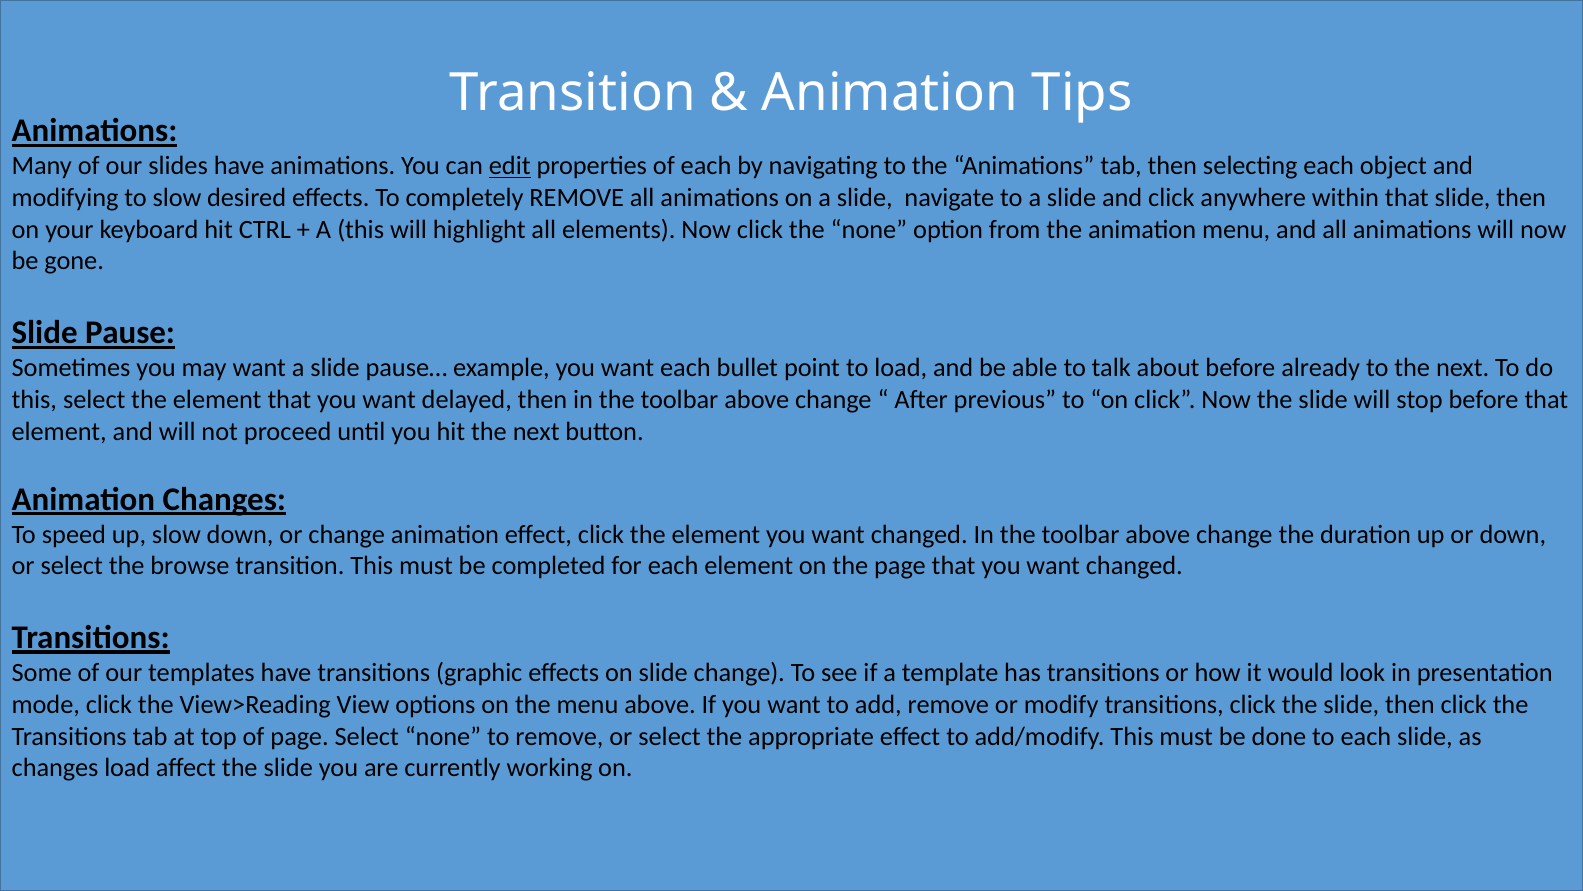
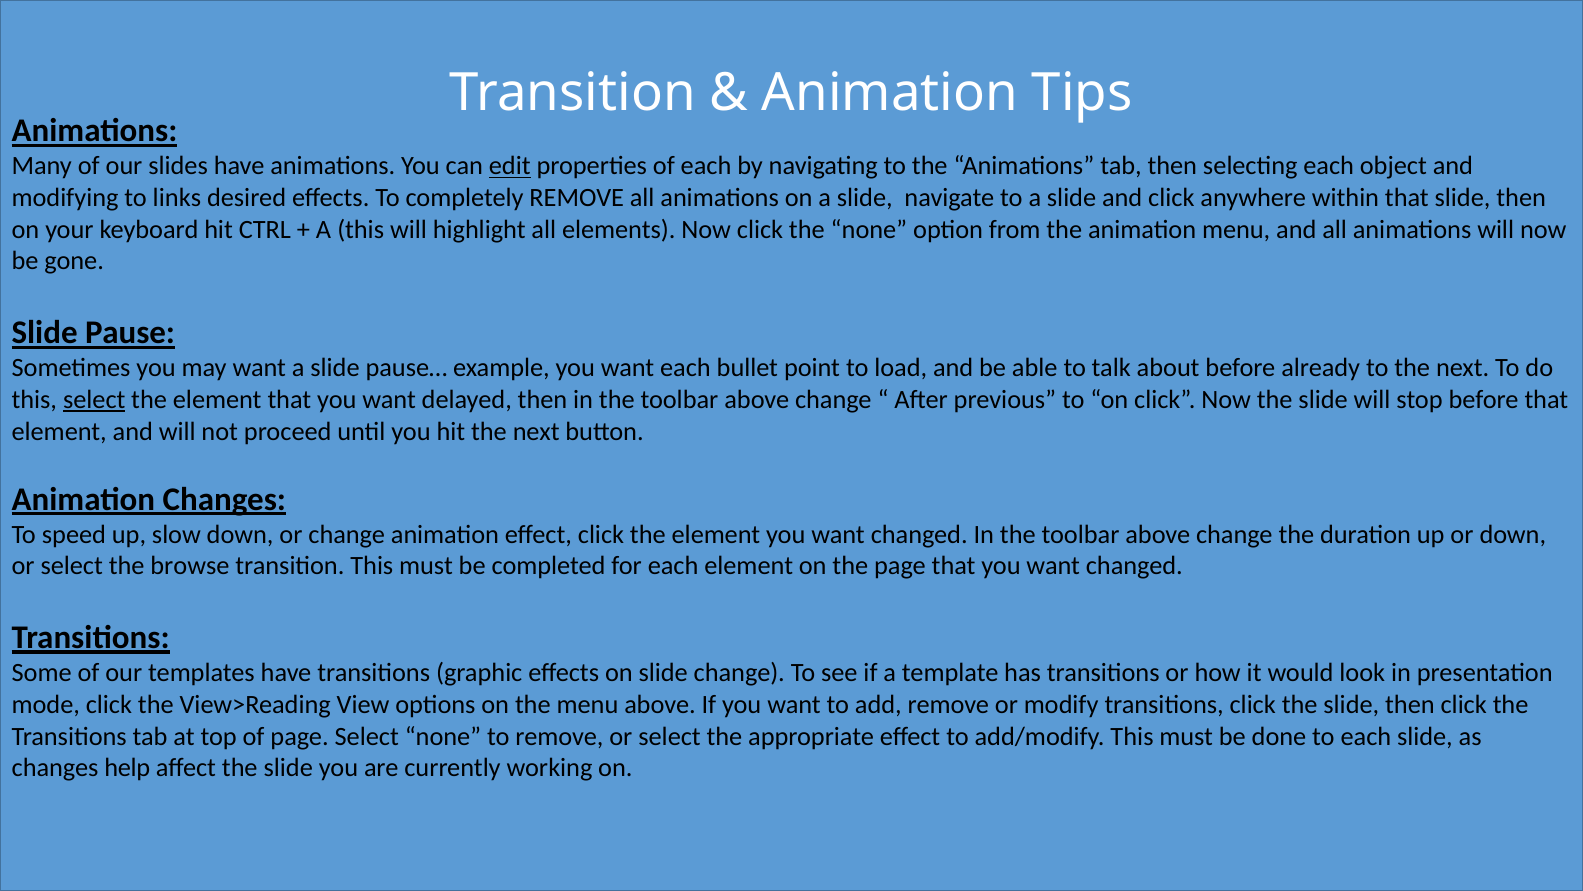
to slow: slow -> links
select at (94, 400) underline: none -> present
changes load: load -> help
